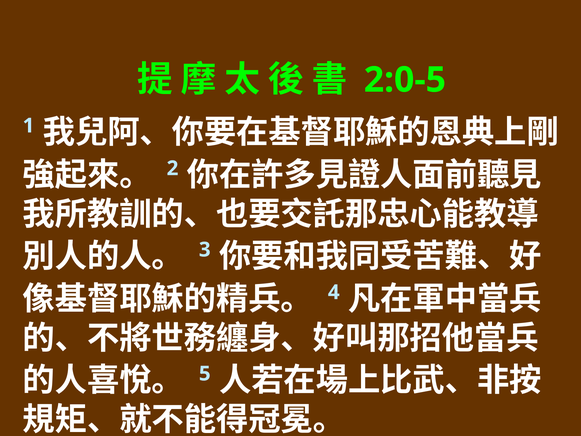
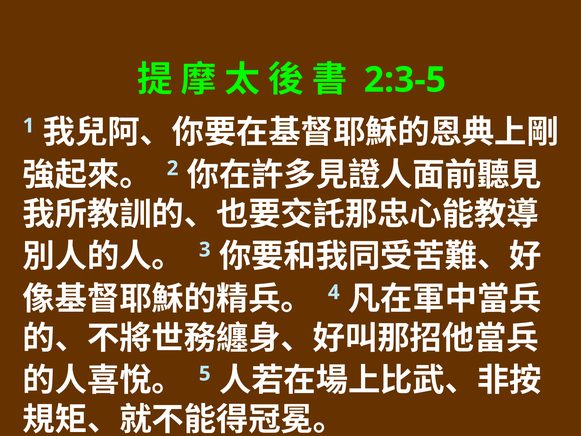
2:0-5: 2:0-5 -> 2:3-5
